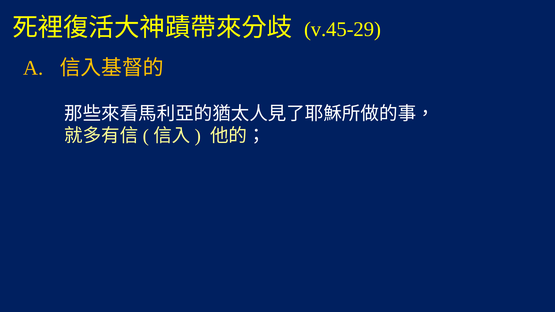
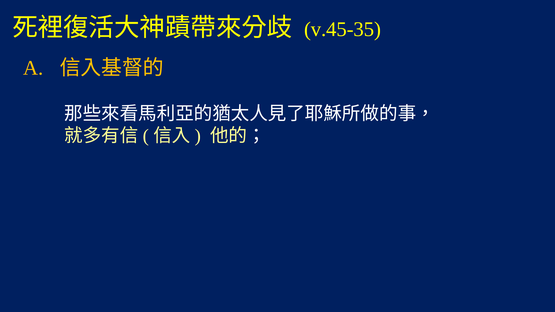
v.45-29: v.45-29 -> v.45-35
